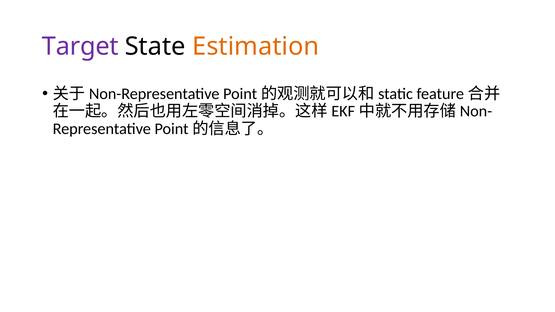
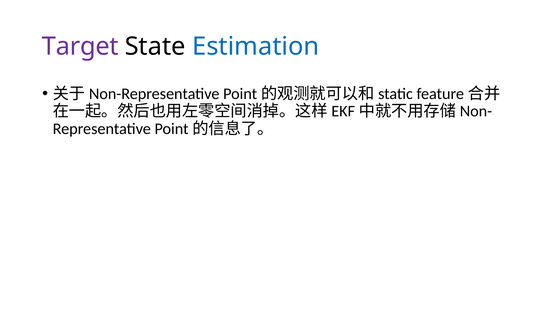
Estimation colour: orange -> blue
